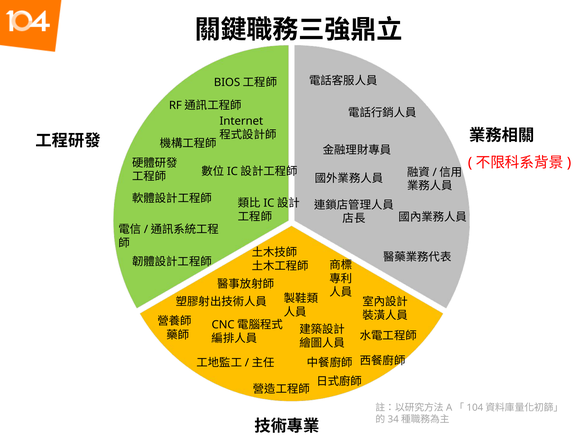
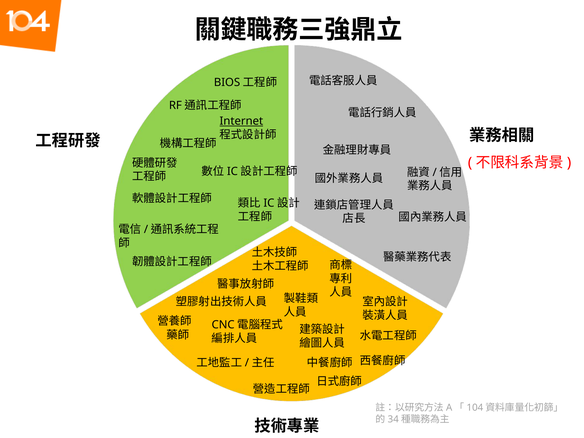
Internet underline: none -> present
